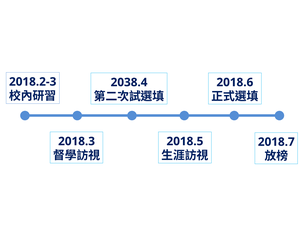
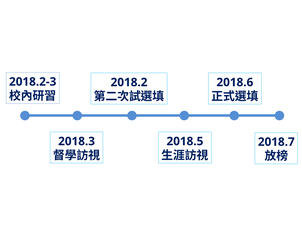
2038.4: 2038.4 -> 2018.2
